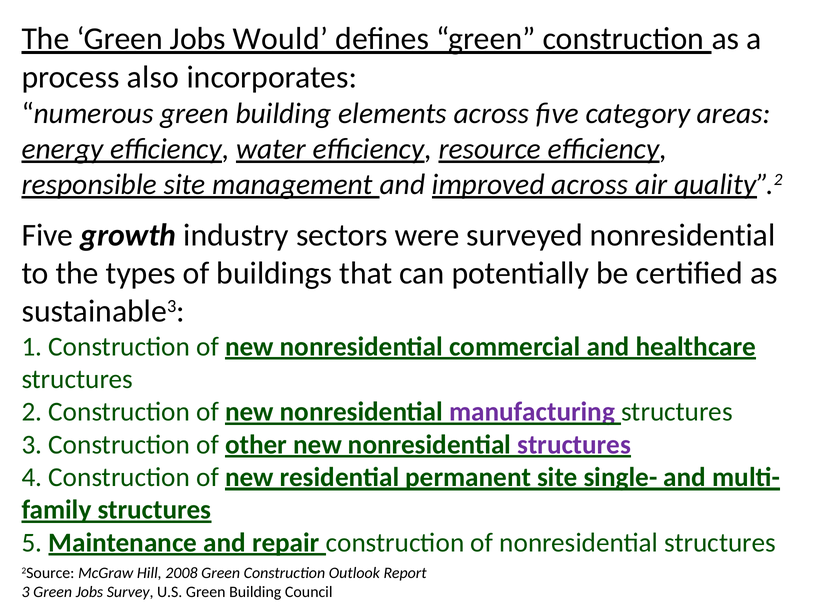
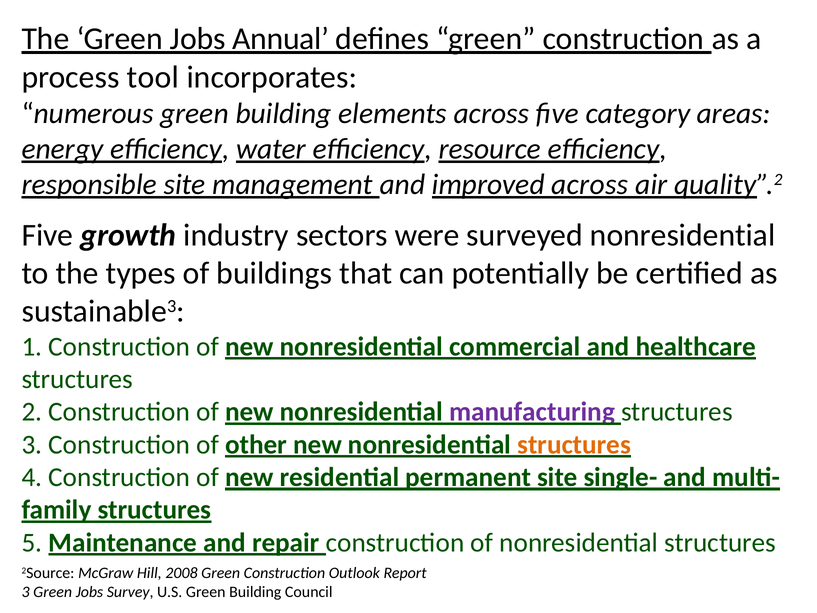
Would: Would -> Annual
also: also -> tool
structures at (574, 444) colour: purple -> orange
